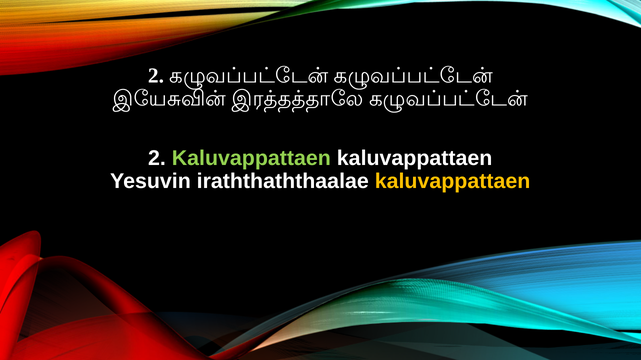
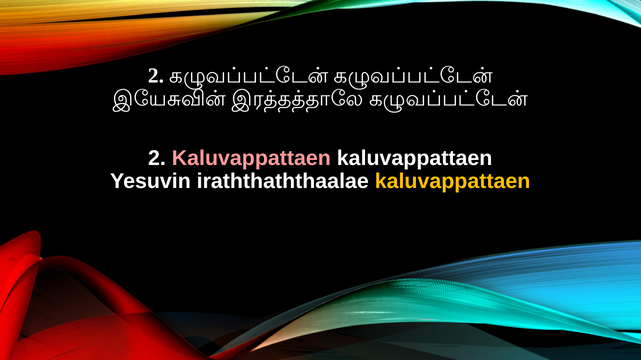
Kaluvappattaen at (251, 159) colour: light green -> pink
